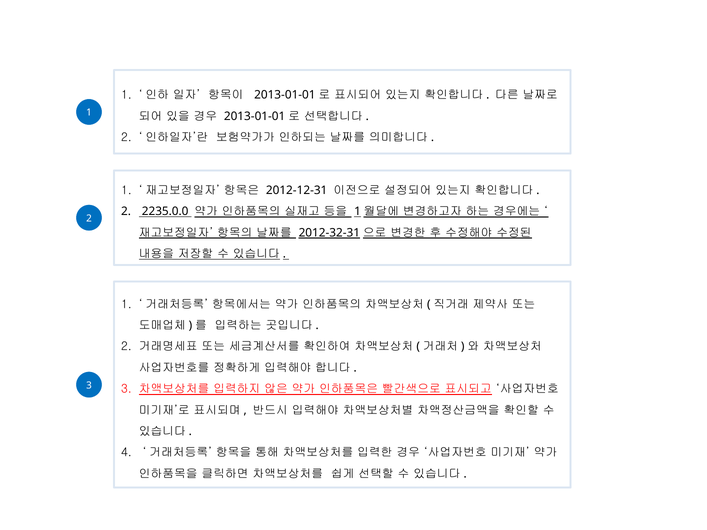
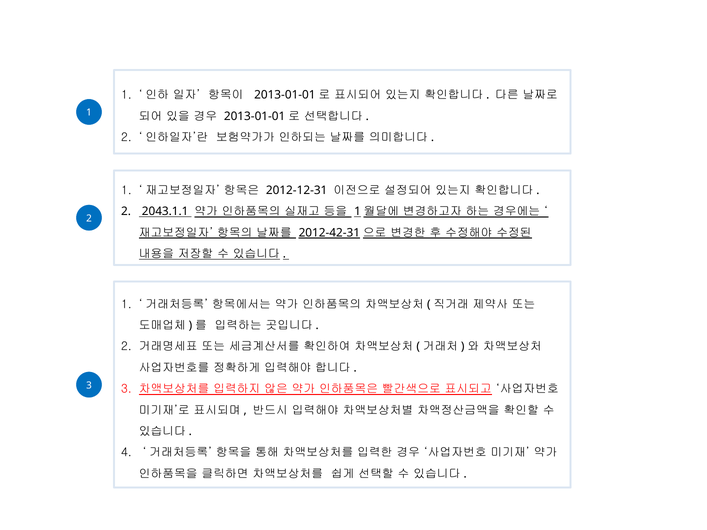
2235.0.0: 2235.0.0 -> 2043.1.1
2012-32-31: 2012-32-31 -> 2012-42-31
